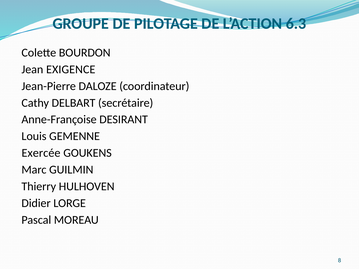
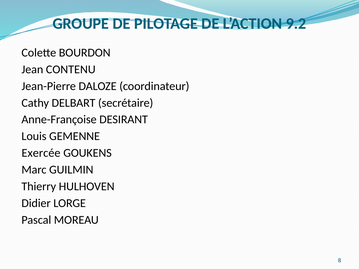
6.3: 6.3 -> 9.2
EXIGENCE: EXIGENCE -> CONTENU
